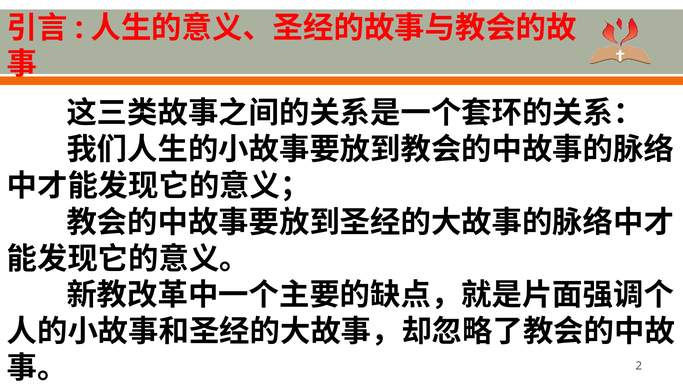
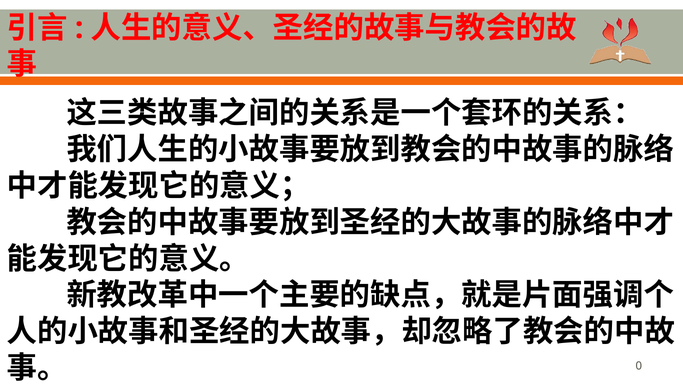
2: 2 -> 0
